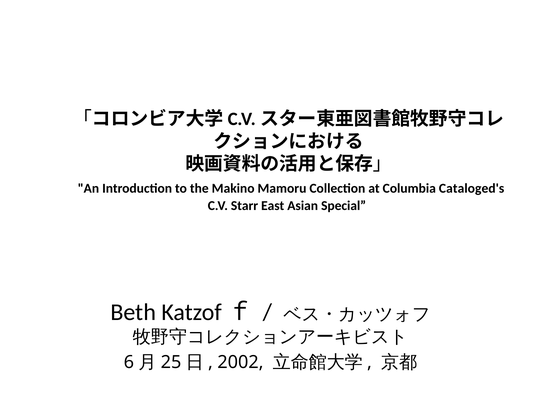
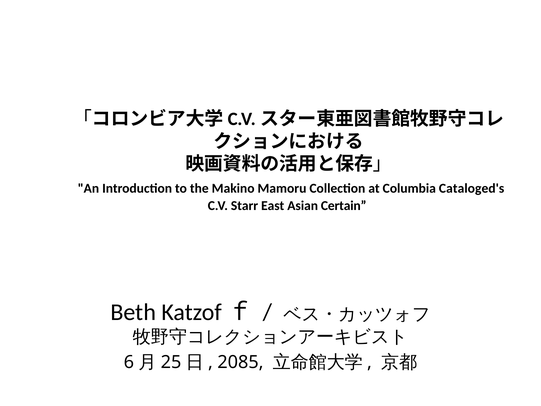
Special: Special -> Certain
2002: 2002 -> 2085
